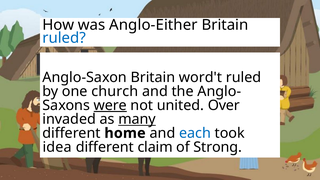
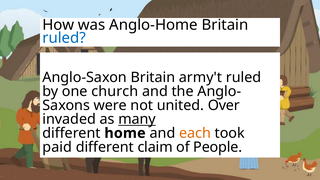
Anglo-Either: Anglo-Either -> Anglo-Home
word't: word't -> army't
were underline: present -> none
each colour: blue -> orange
idea: idea -> paid
Strong: Strong -> People
